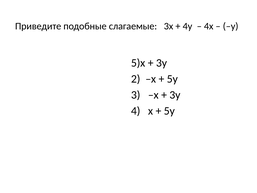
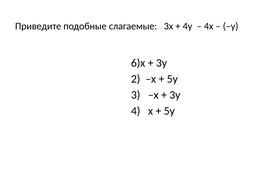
5)х: 5)х -> 6)х
